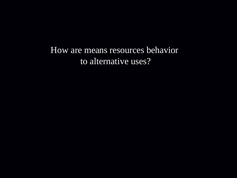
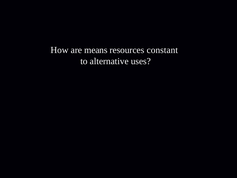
behavior: behavior -> constant
